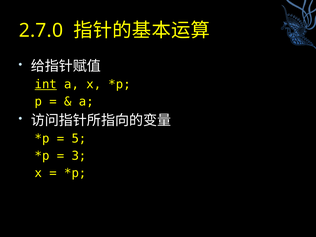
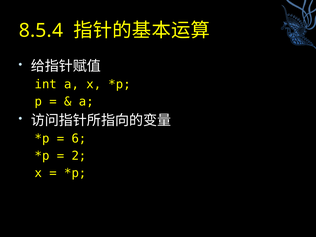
2.7.0: 2.7.0 -> 8.5.4
int underline: present -> none
5: 5 -> 6
3: 3 -> 2
